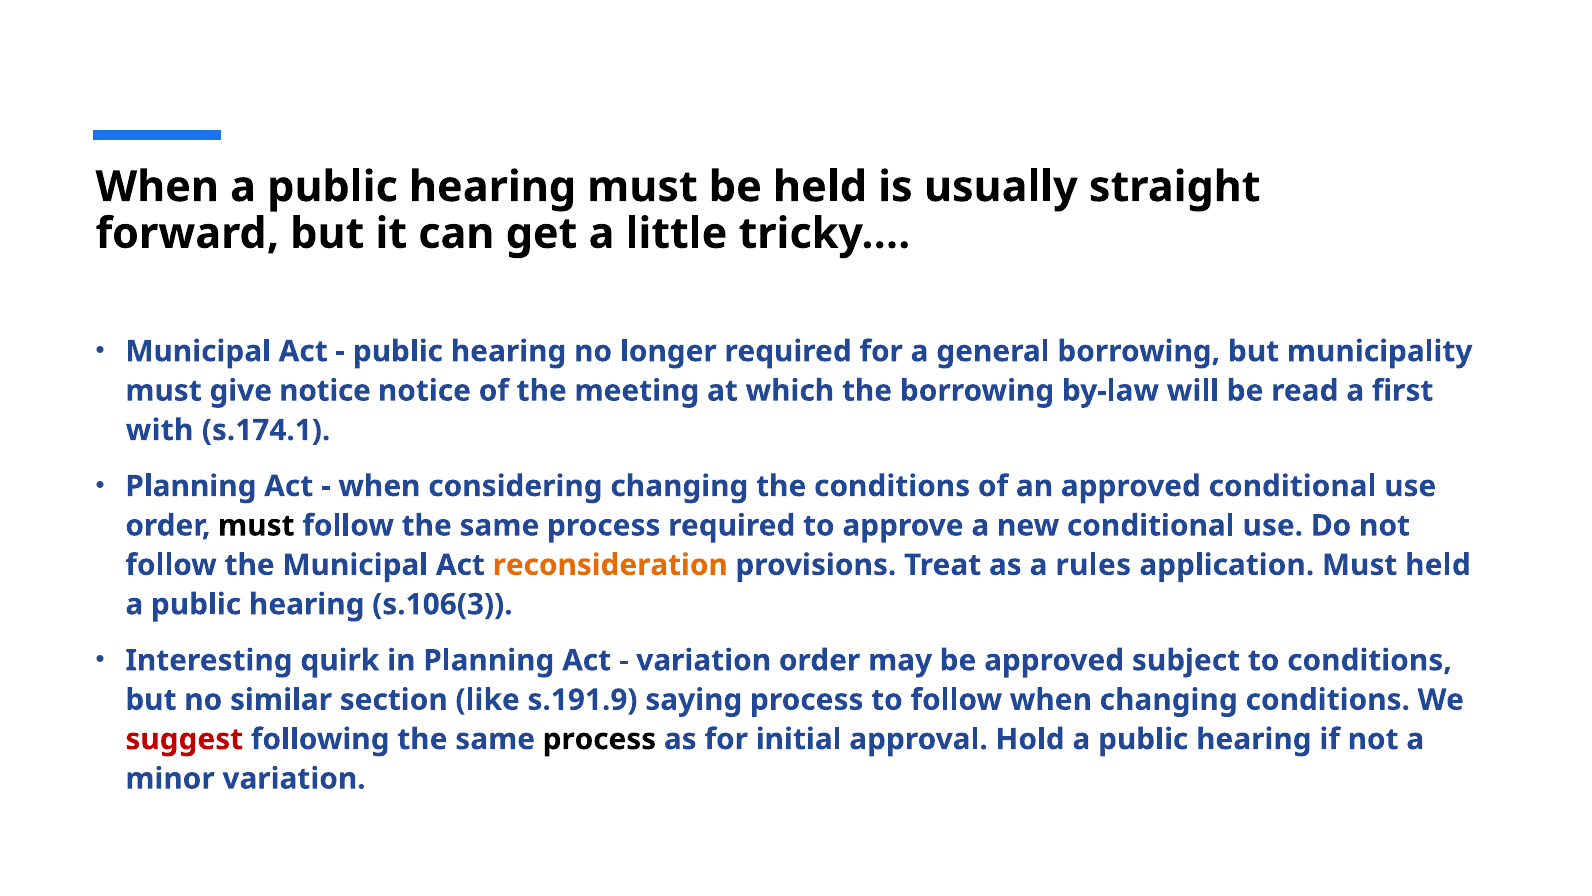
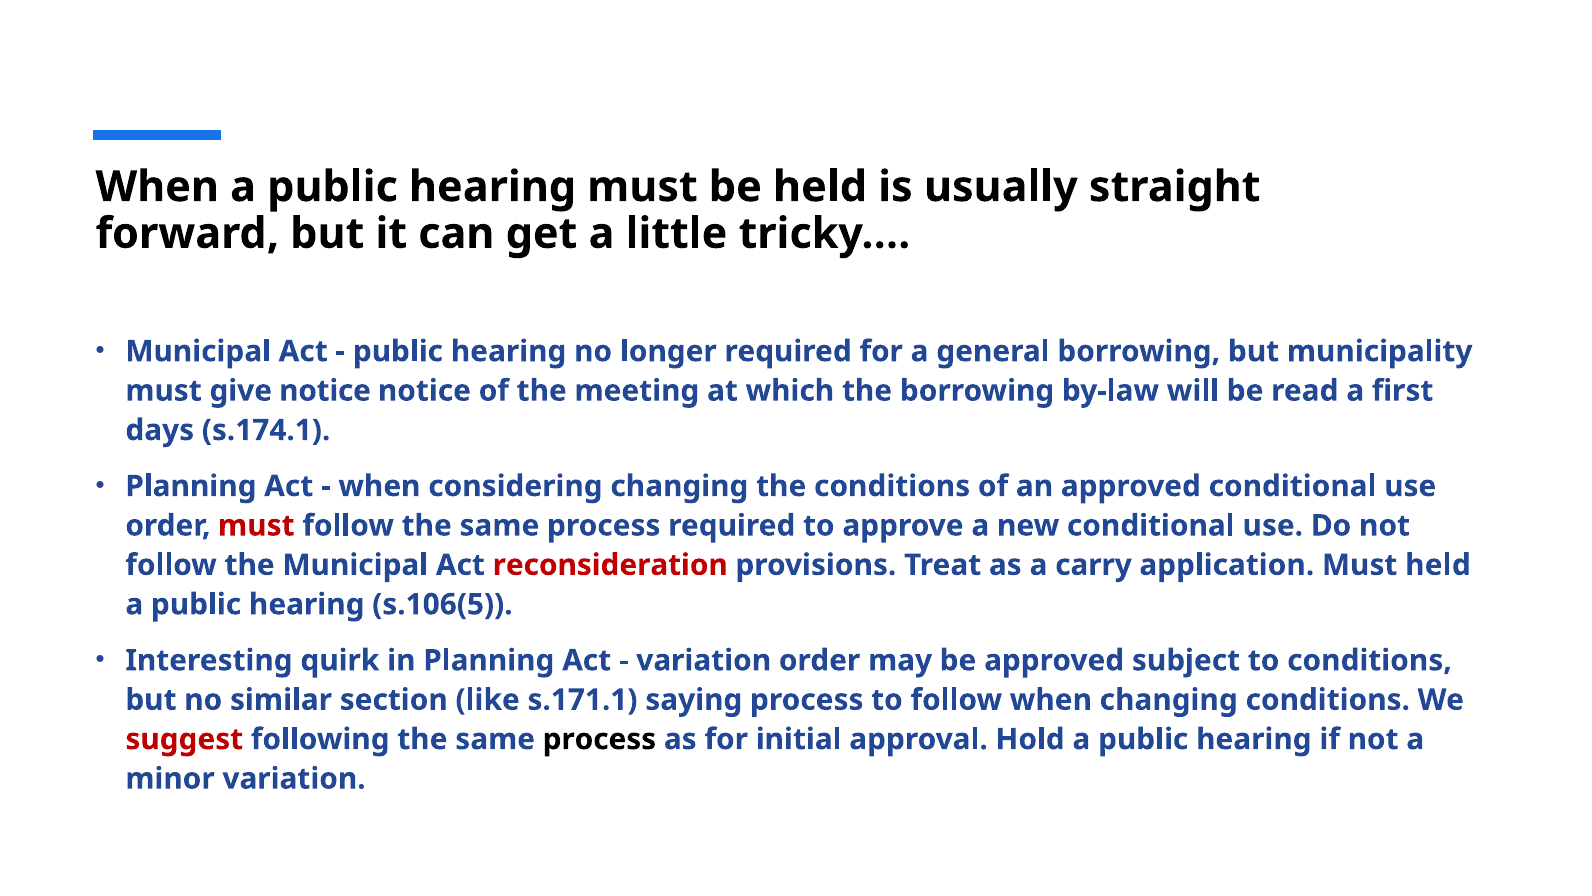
with: with -> days
must at (256, 525) colour: black -> red
reconsideration colour: orange -> red
rules: rules -> carry
s.106(3: s.106(3 -> s.106(5
s.191.9: s.191.9 -> s.171.1
